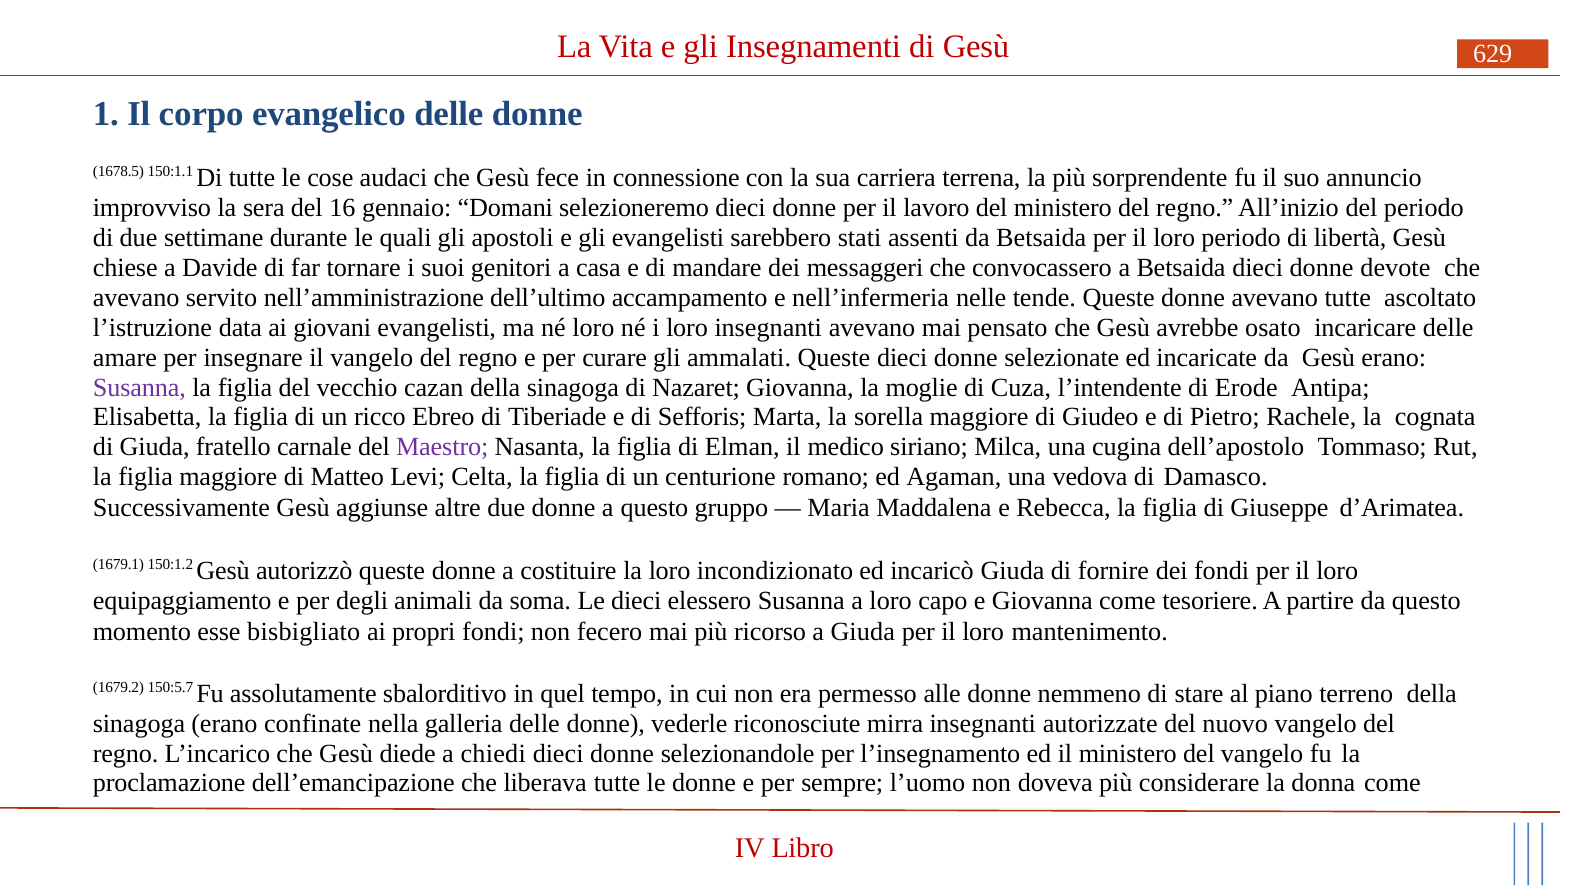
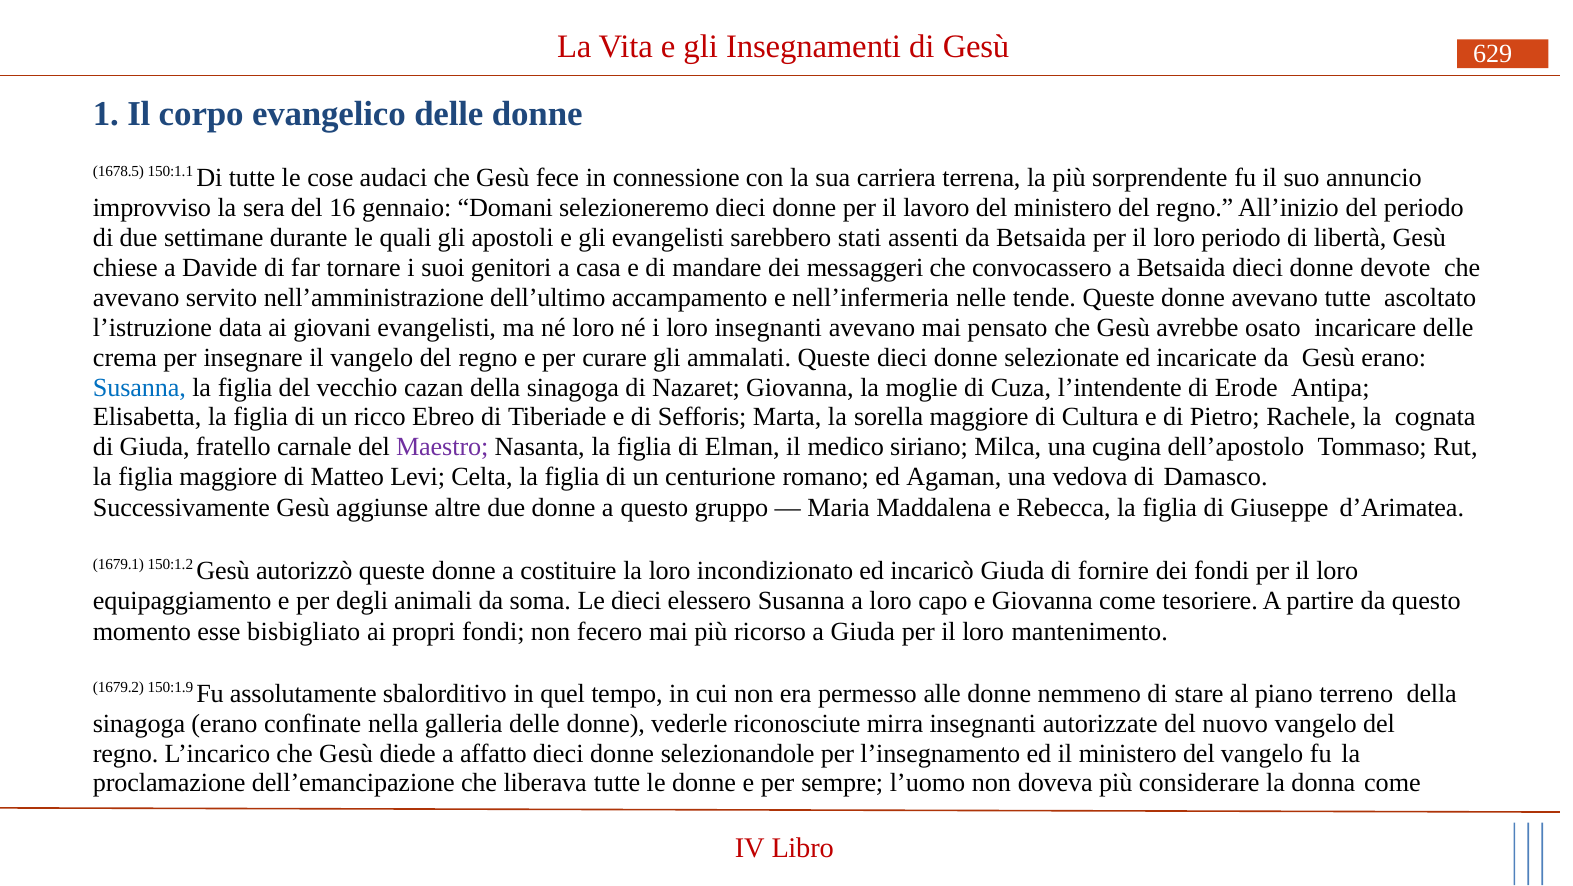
amare: amare -> crema
Susanna at (139, 387) colour: purple -> blue
Giudeo: Giudeo -> Cultura
150:5.7: 150:5.7 -> 150:1.9
chiedi: chiedi -> affatto
